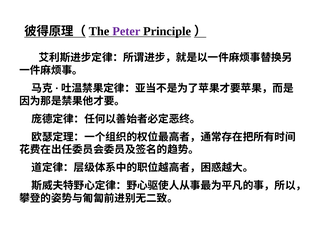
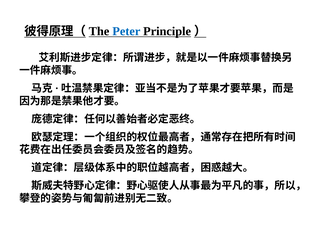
Peter colour: purple -> blue
